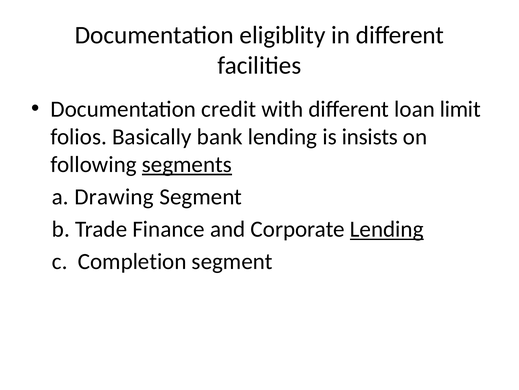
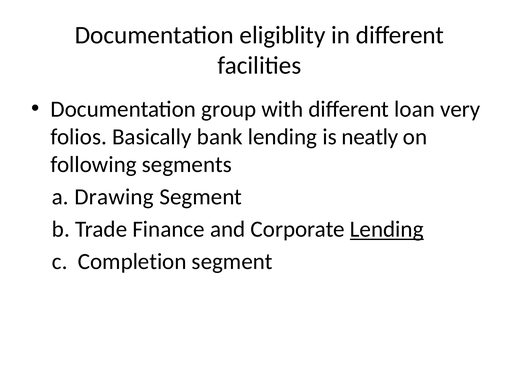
credit: credit -> group
limit: limit -> very
insists: insists -> neatly
segments underline: present -> none
